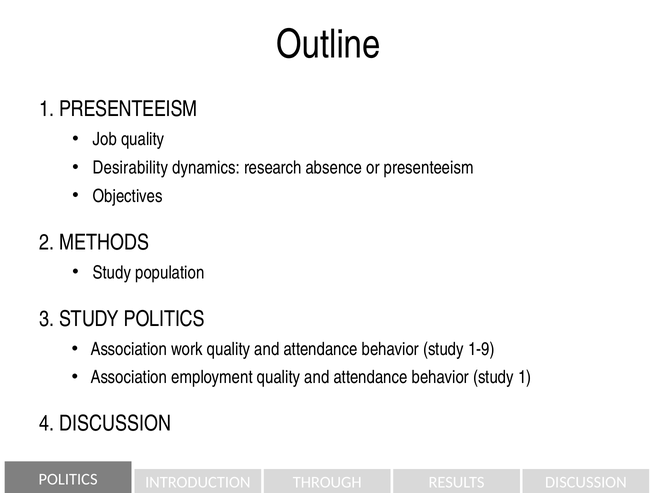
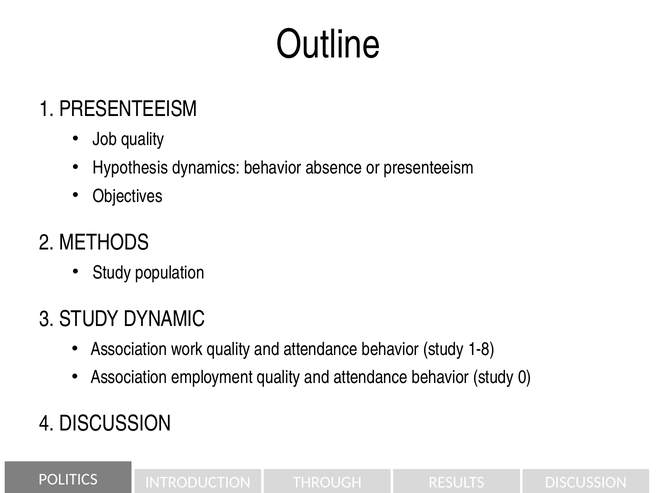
Desirability: Desirability -> Hypothesis
dynamics research: research -> behavior
STUDY POLITICS: POLITICS -> DYNAMIC
1-9: 1-9 -> 1-8
study 1: 1 -> 0
